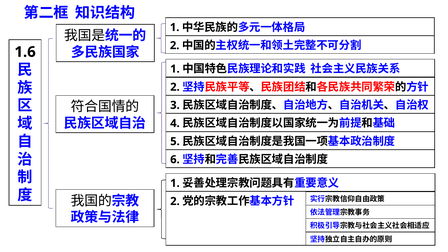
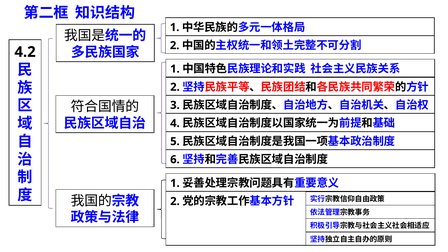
1.6: 1.6 -> 4.2
